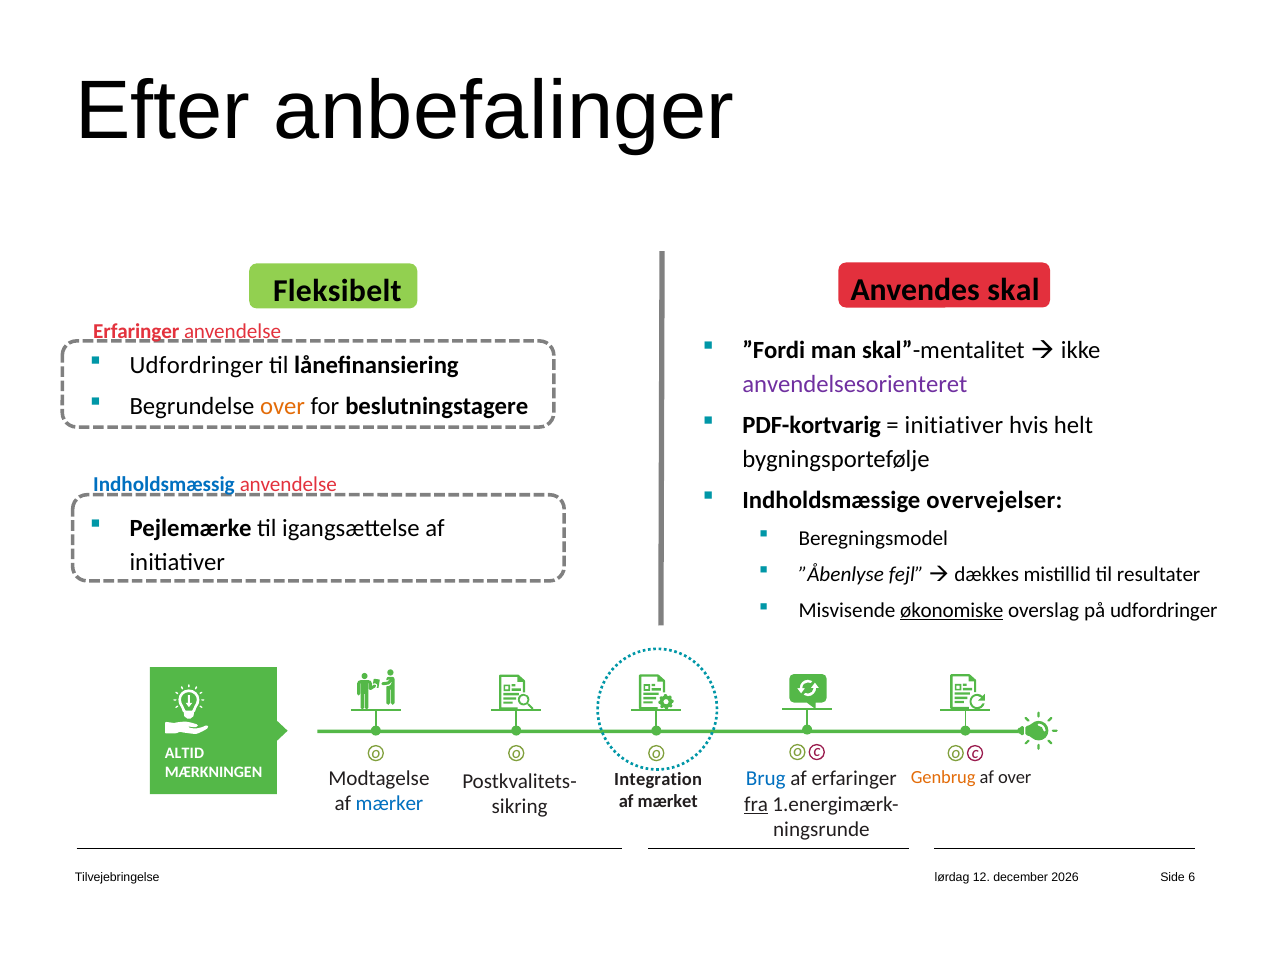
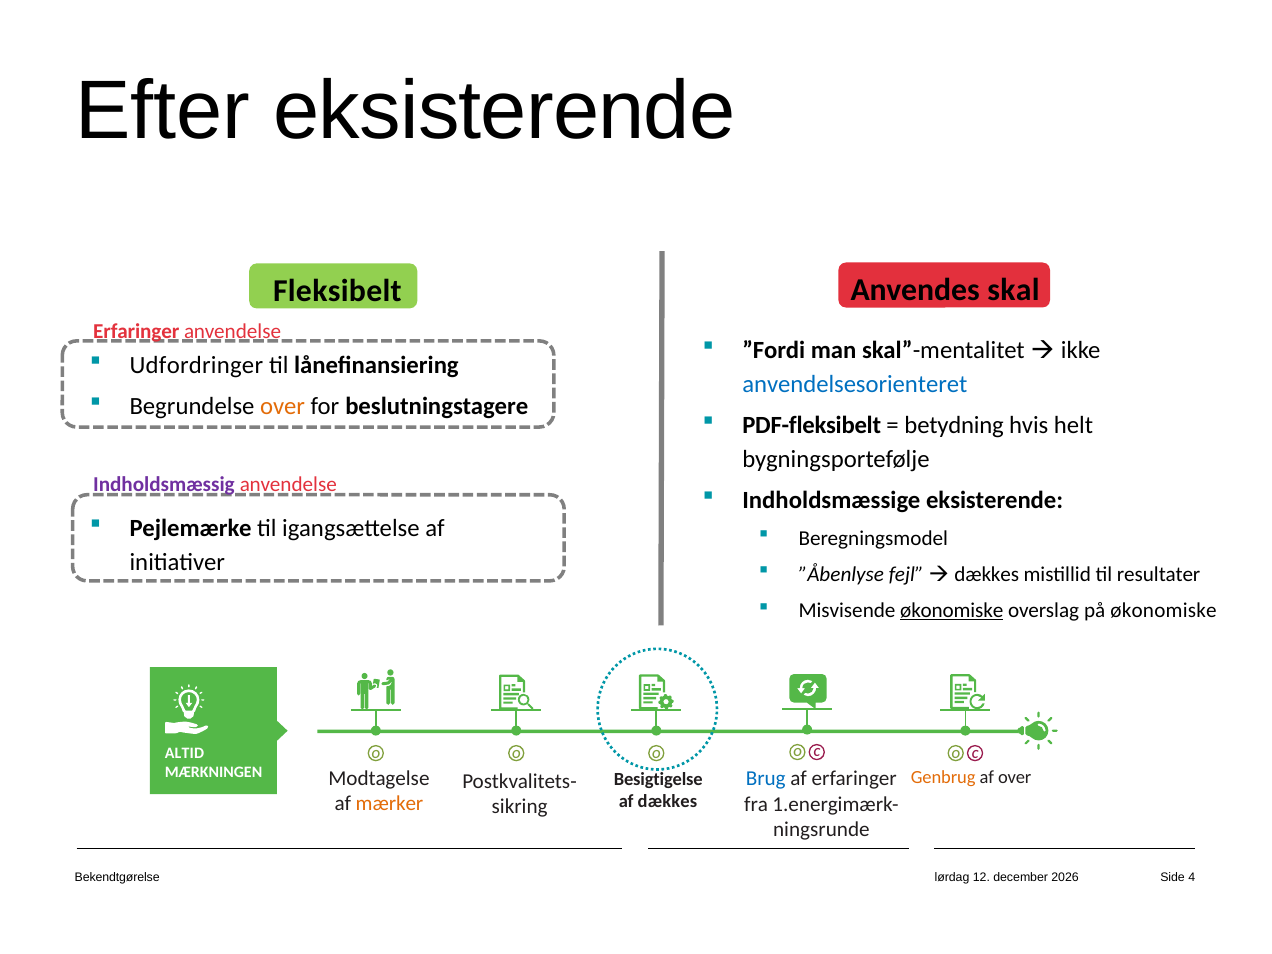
Efter anbefalinger: anbefalinger -> eksisterende
anvendelsesorienteret colour: purple -> blue
PDF-kortvarig: PDF-kortvarig -> PDF-fleksibelt
initiativer at (954, 426): initiativer -> betydning
Indholdsmæssig colour: blue -> purple
Indholdsmæssige overvejelser: overvejelser -> eksisterende
på udfordringer: udfordringer -> økonomiske
Integration: Integration -> Besigtigelse
af mærket: mærket -> dækkes
mærker colour: blue -> orange
fra underline: present -> none
Tilvejebringelse: Tilvejebringelse -> Bekendtgørelse
6: 6 -> 4
